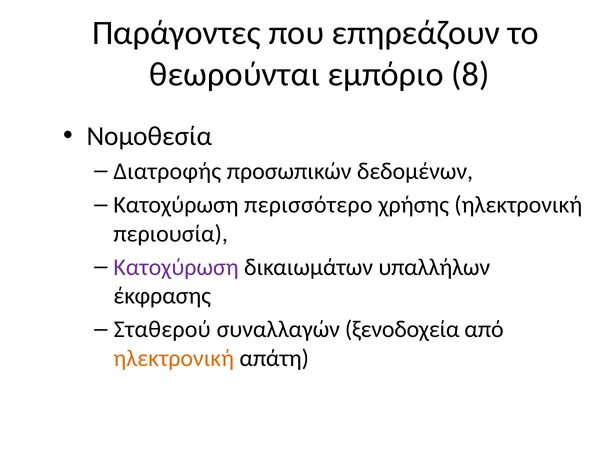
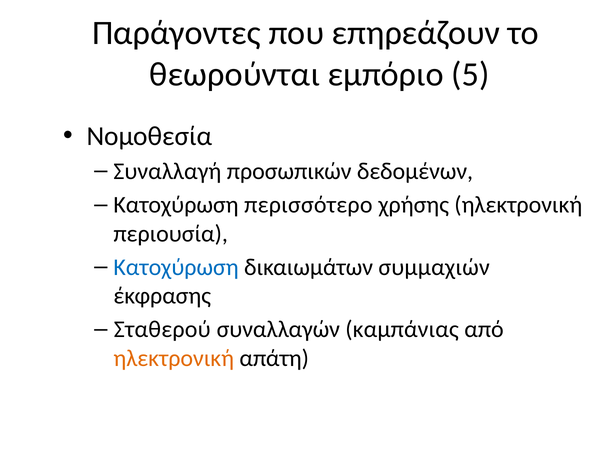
8: 8 -> 5
Διατροφής: Διατροφής -> Συναλλαγή
Κατοχύρωση at (176, 267) colour: purple -> blue
υπαλλήλων: υπαλλήλων -> συμμαχιών
ξενοδοχεία: ξενοδοχεία -> καμπάνιας
